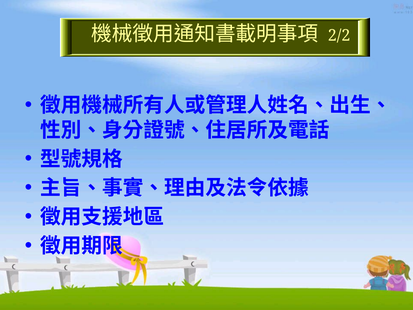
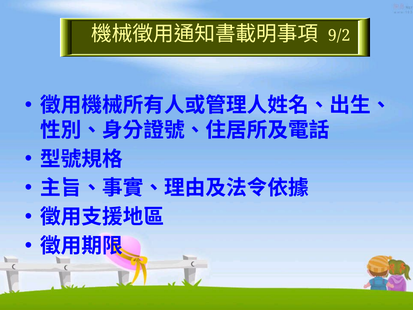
2/2: 2/2 -> 9/2
